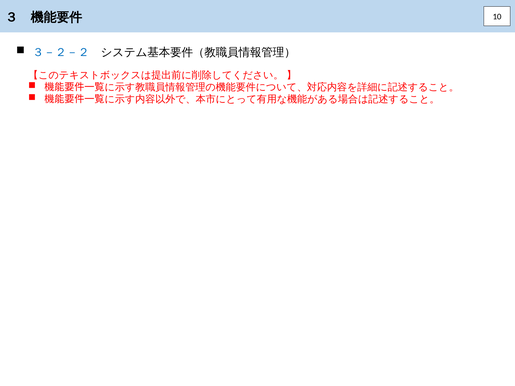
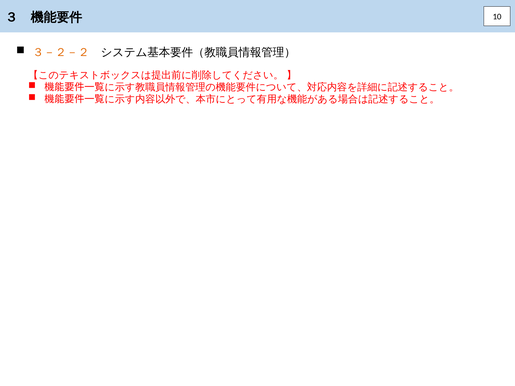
３－２－２ colour: blue -> orange
